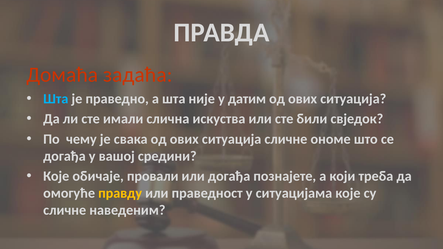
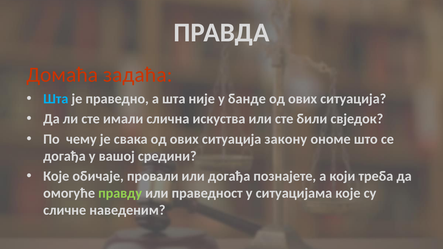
датим: датим -> банде
ситуација сличне: сличне -> закону
правду colour: yellow -> light green
